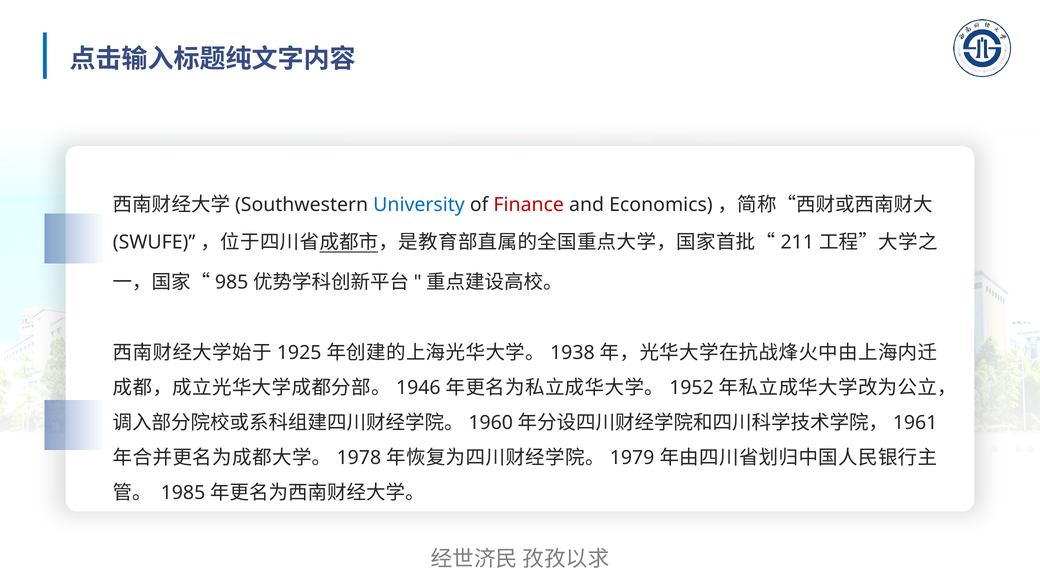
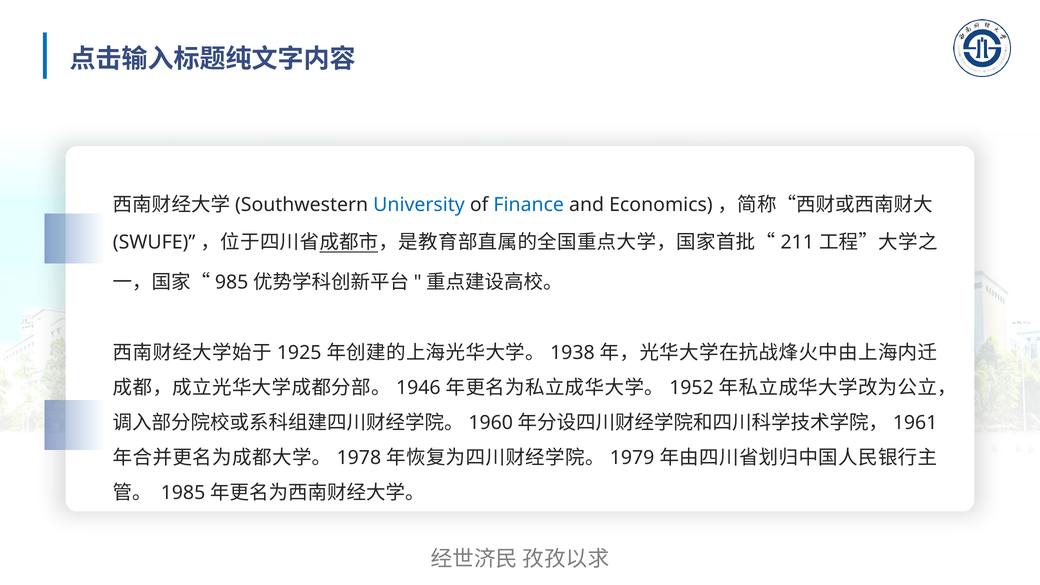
Finance colour: red -> blue
